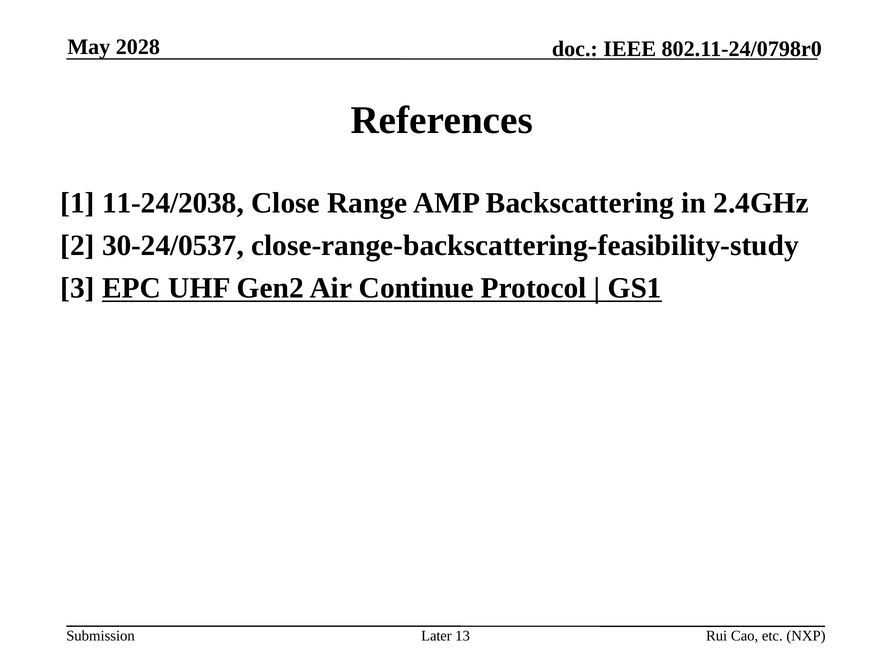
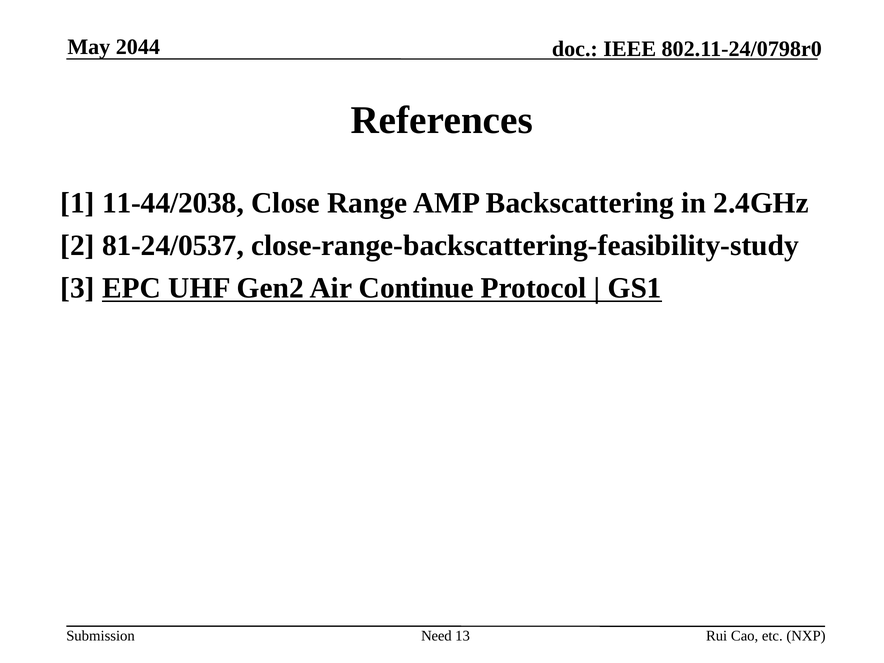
2028: 2028 -> 2044
11-24/2038: 11-24/2038 -> 11-44/2038
30-24/0537: 30-24/0537 -> 81-24/0537
Later: Later -> Need
